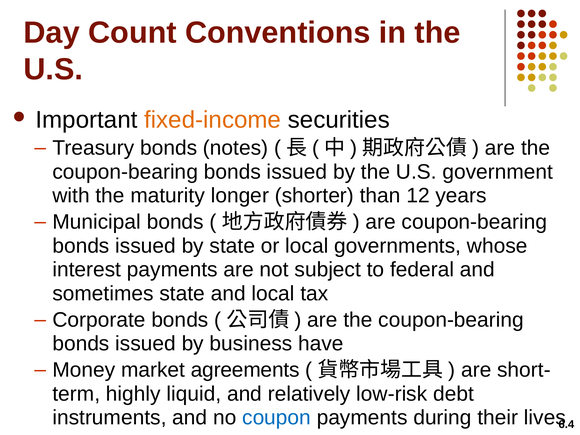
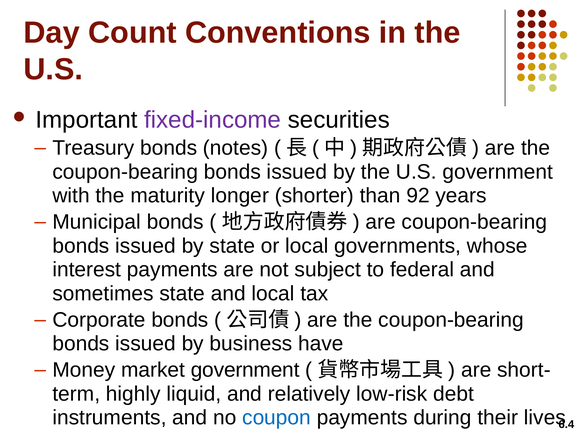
fixed-income colour: orange -> purple
12: 12 -> 92
market agreements: agreements -> government
